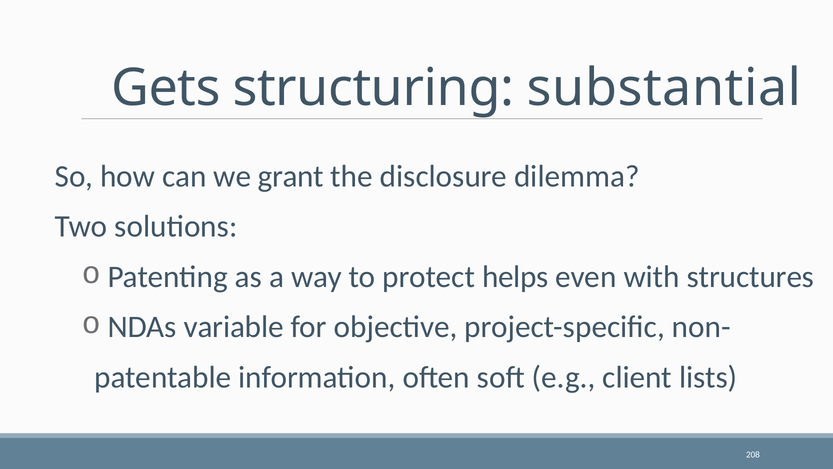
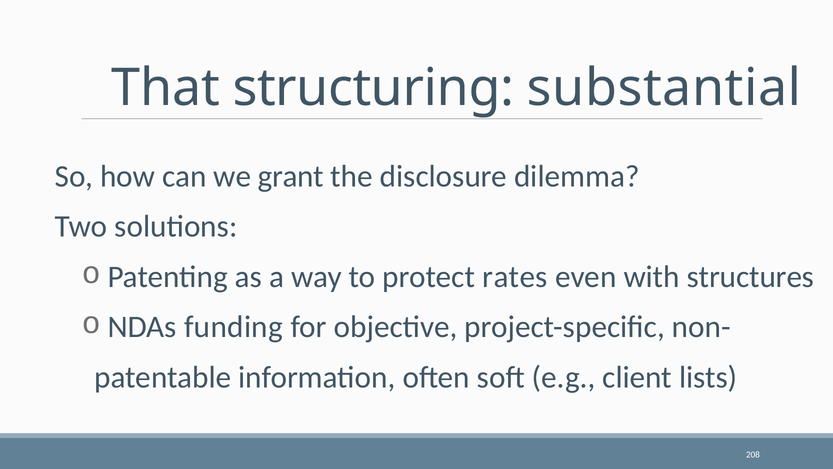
Gets: Gets -> That
helps: helps -> rates
variable: variable -> funding
